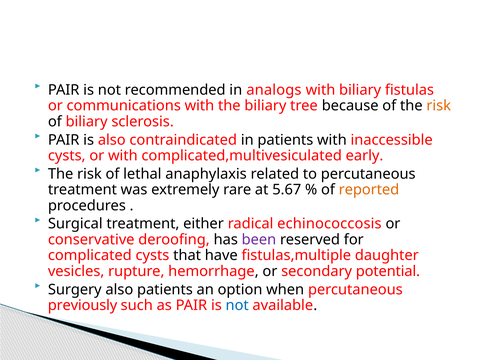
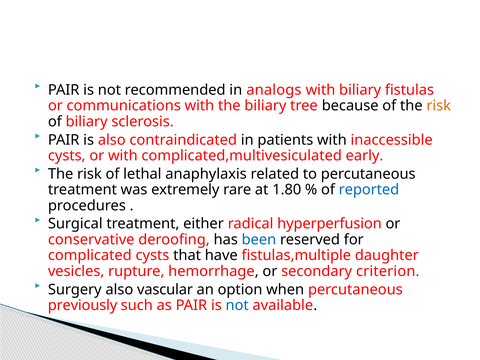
5.67: 5.67 -> 1.80
reported colour: orange -> blue
echinococcosis: echinococcosis -> hyperperfusion
been colour: purple -> blue
potential: potential -> criterion
also patients: patients -> vascular
